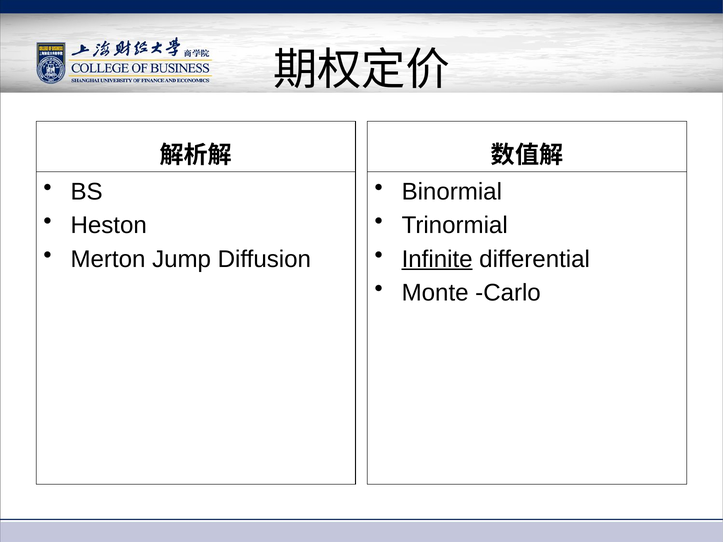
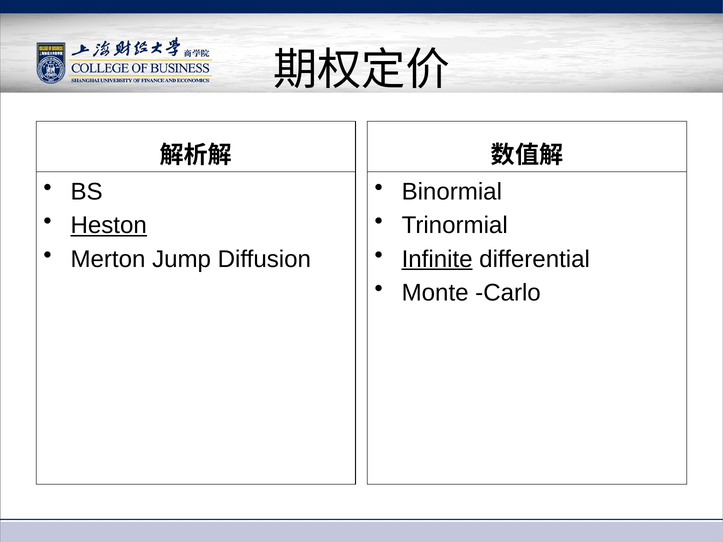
Heston underline: none -> present
